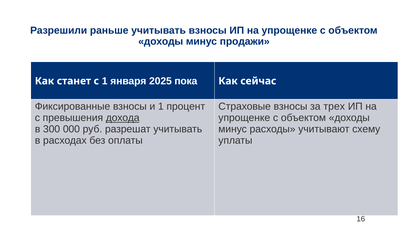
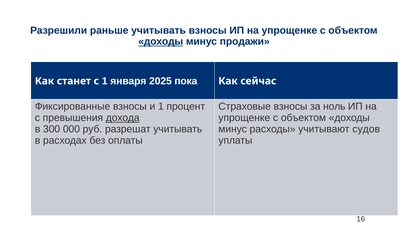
доходы at (161, 42) underline: none -> present
трех: трех -> ноль
схему: схему -> судов
